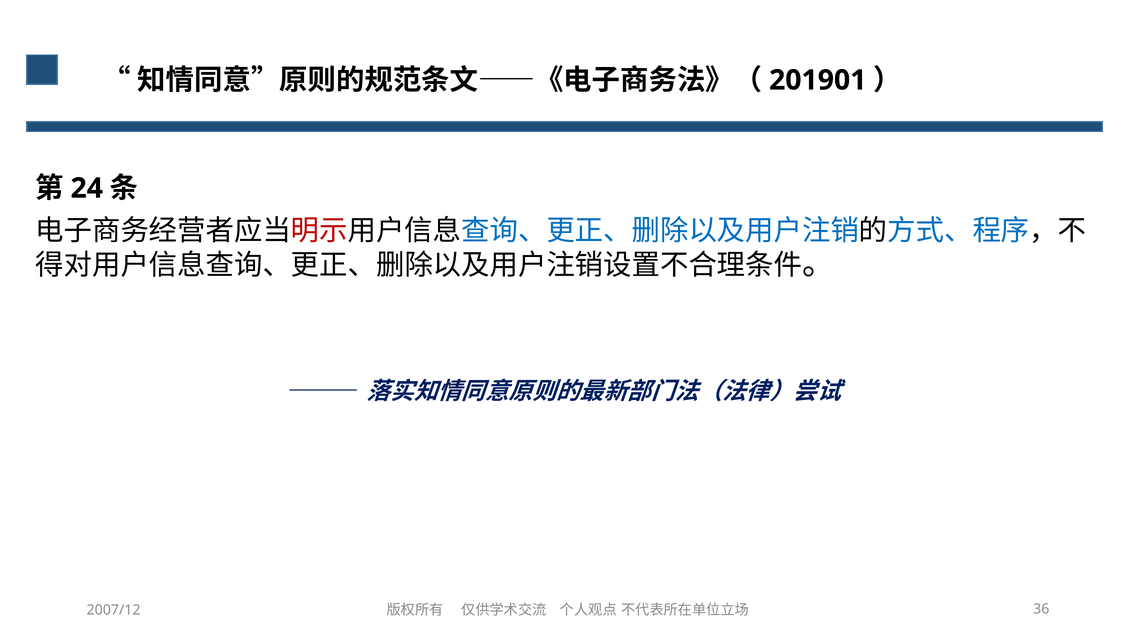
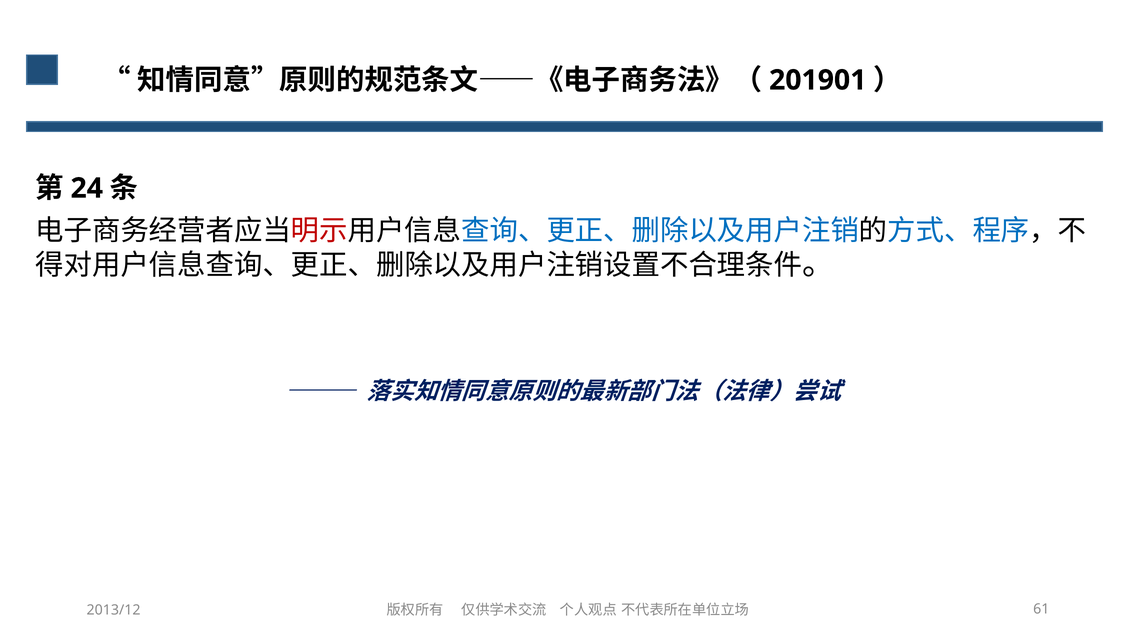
2007/12: 2007/12 -> 2013/12
36: 36 -> 61
